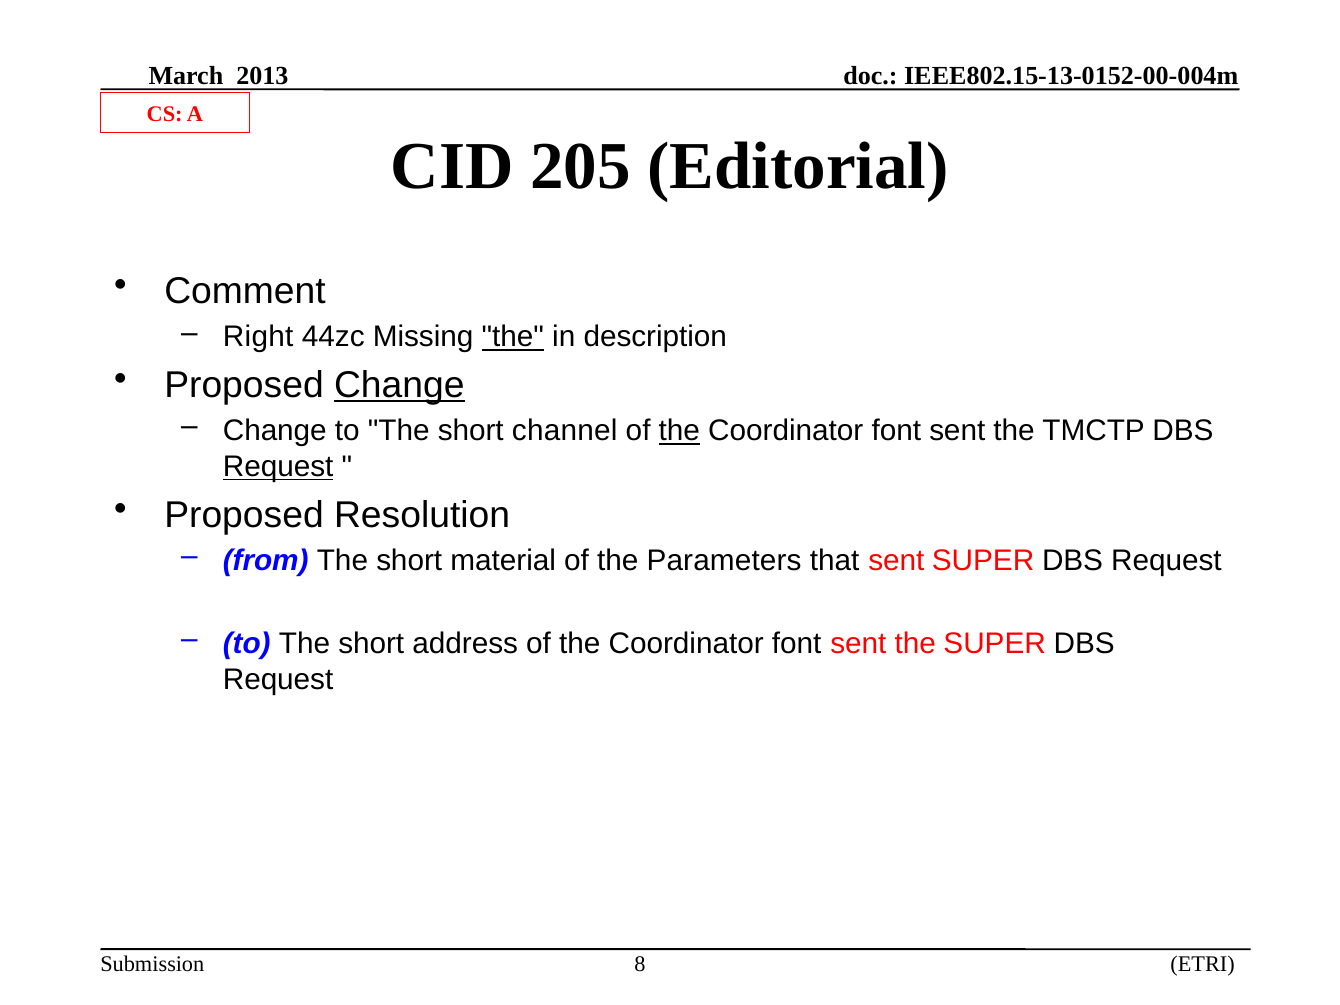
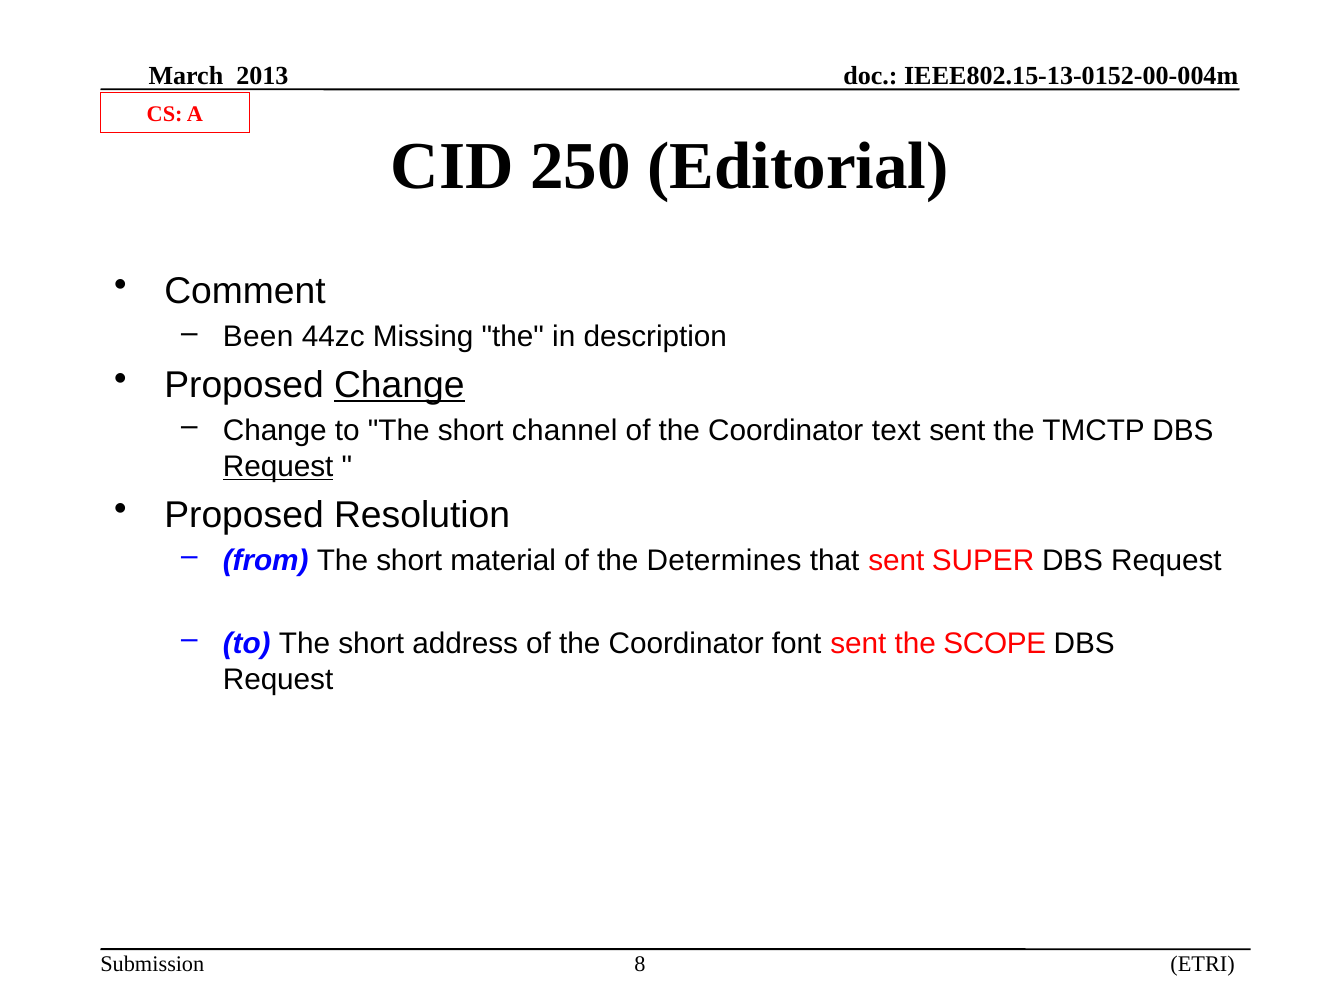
205: 205 -> 250
Right: Right -> Been
the at (513, 337) underline: present -> none
the at (679, 431) underline: present -> none
font at (896, 431): font -> text
Parameters: Parameters -> Determines
the SUPER: SUPER -> SCOPE
